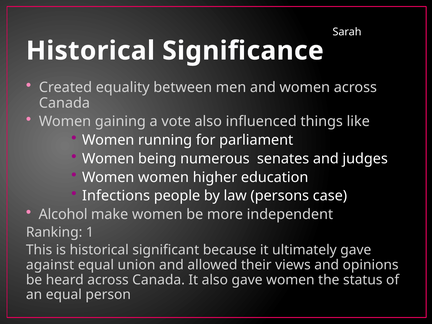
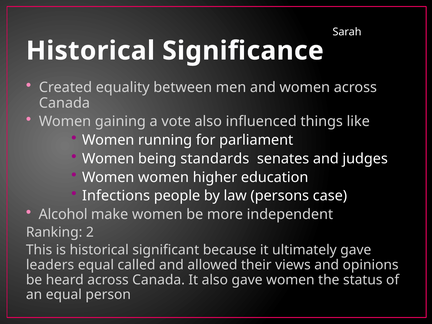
numerous: numerous -> standards
1: 1 -> 2
against: against -> leaders
union: union -> called
